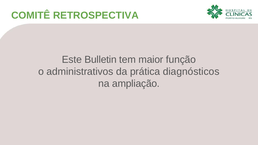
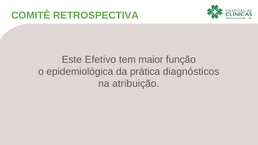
Bulletin: Bulletin -> Efetivo
administrativos: administrativos -> epidemiológica
ampliação: ampliação -> atribuição
